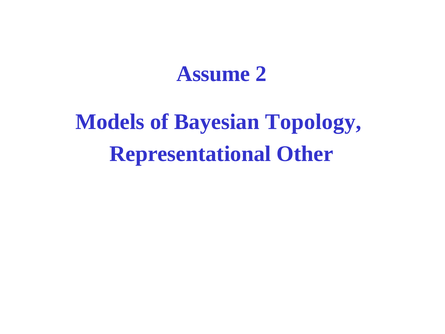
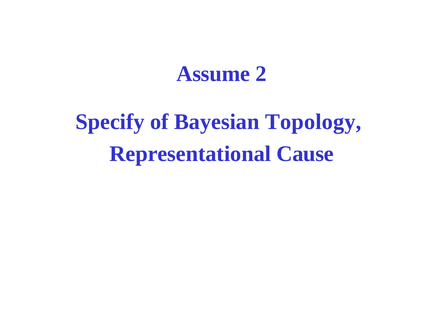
Models: Models -> Specify
Other: Other -> Cause
